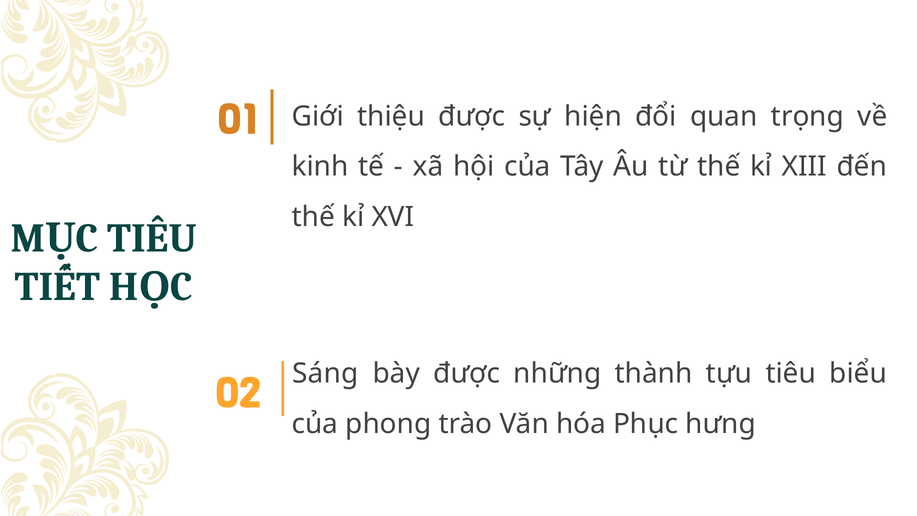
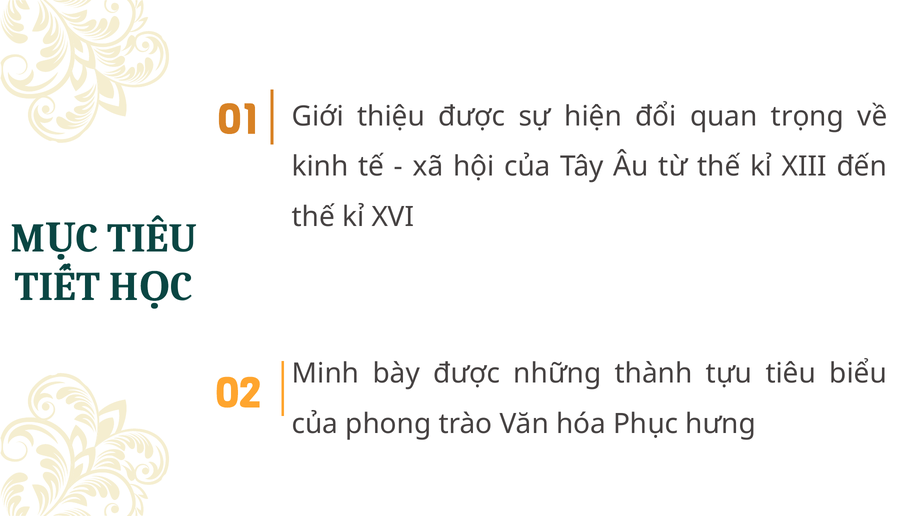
Sáng: Sáng -> Minh
